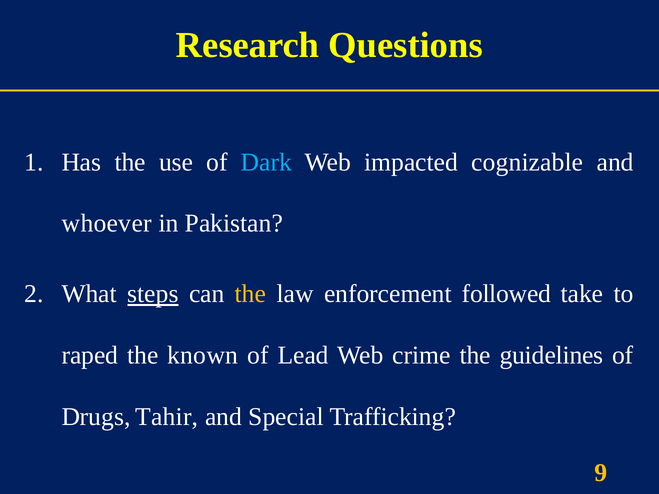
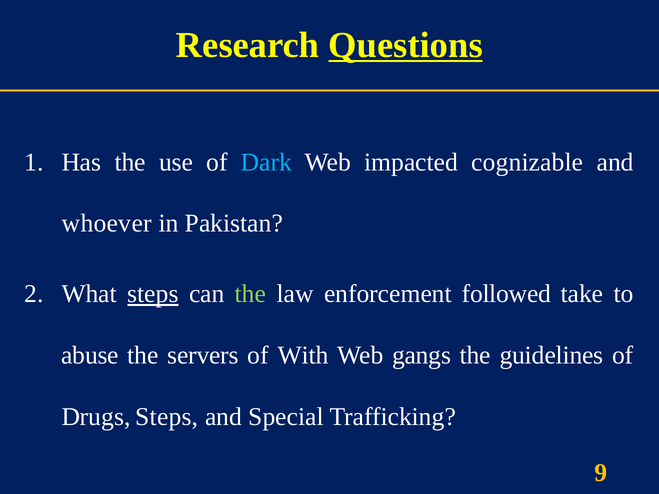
Questions underline: none -> present
the at (251, 294) colour: yellow -> light green
raped: raped -> abuse
known: known -> servers
Lead: Lead -> With
crime: crime -> gangs
Drugs Tahir: Tahir -> Steps
